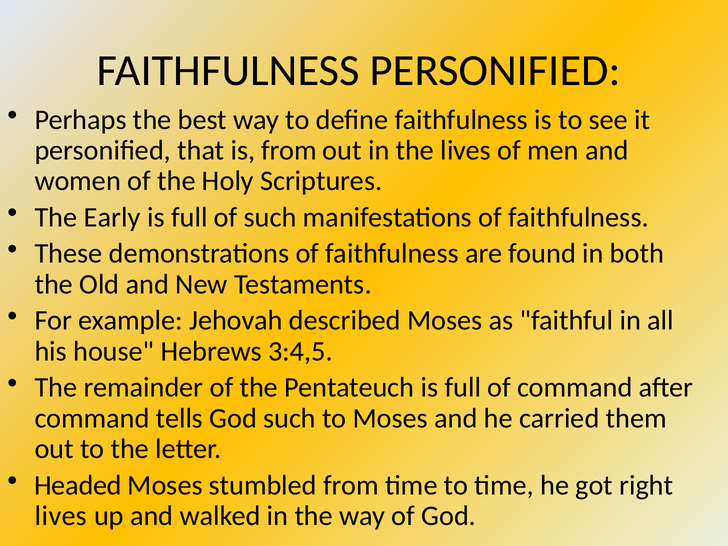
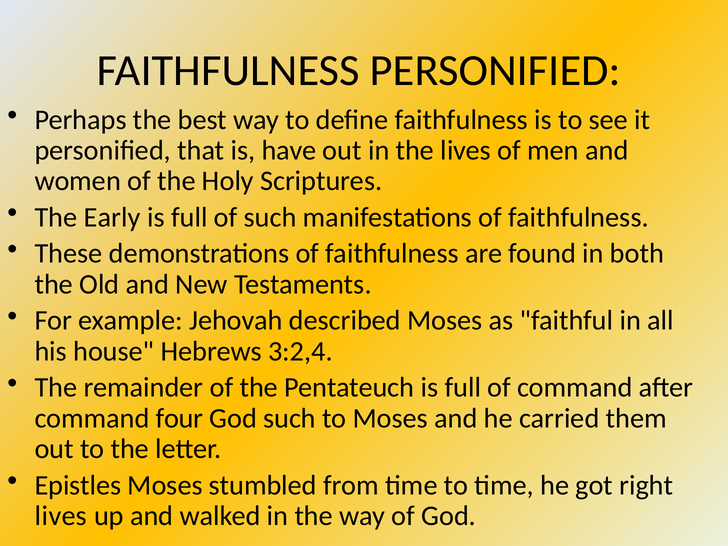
is from: from -> have
3:4,5: 3:4,5 -> 3:2,4
tells: tells -> four
Headed: Headed -> Epistles
